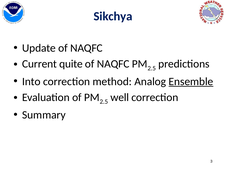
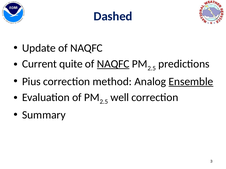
Sikchya: Sikchya -> Dashed
NAQFC at (113, 64) underline: none -> present
Into: Into -> Pius
